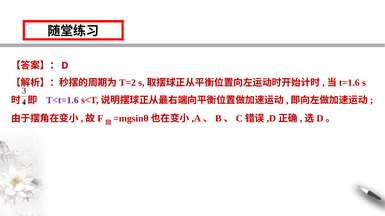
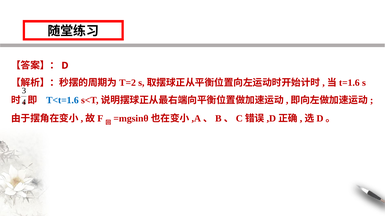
T<t=1.6 colour: purple -> blue
